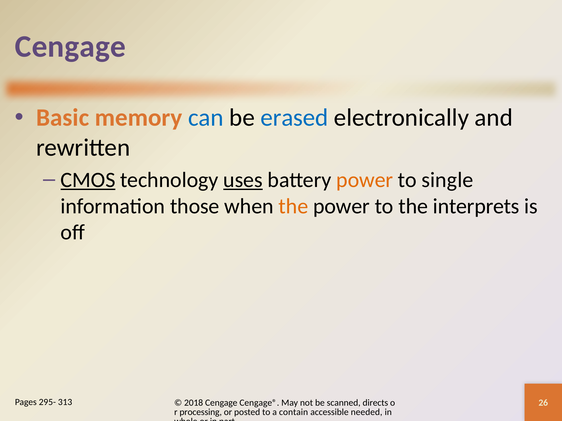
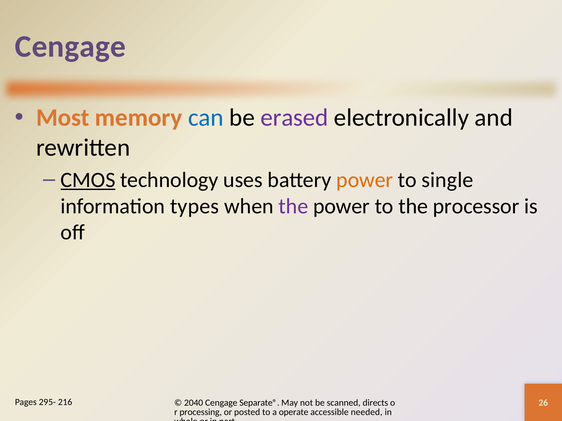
Basic: Basic -> Most
erased colour: blue -> purple
uses underline: present -> none
those: those -> types
the at (293, 206) colour: orange -> purple
interprets: interprets -> processor
313: 313 -> 216
2018: 2018 -> 2040
Cengage®: Cengage® -> Separate®
contain: contain -> operate
